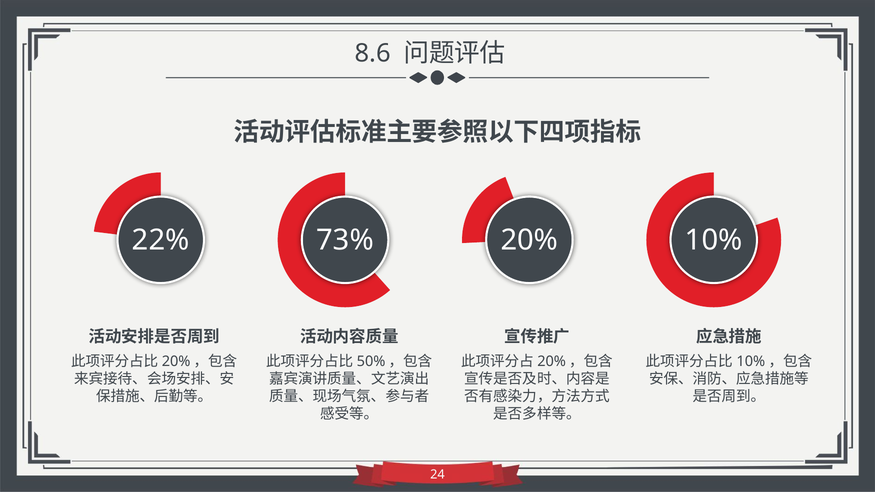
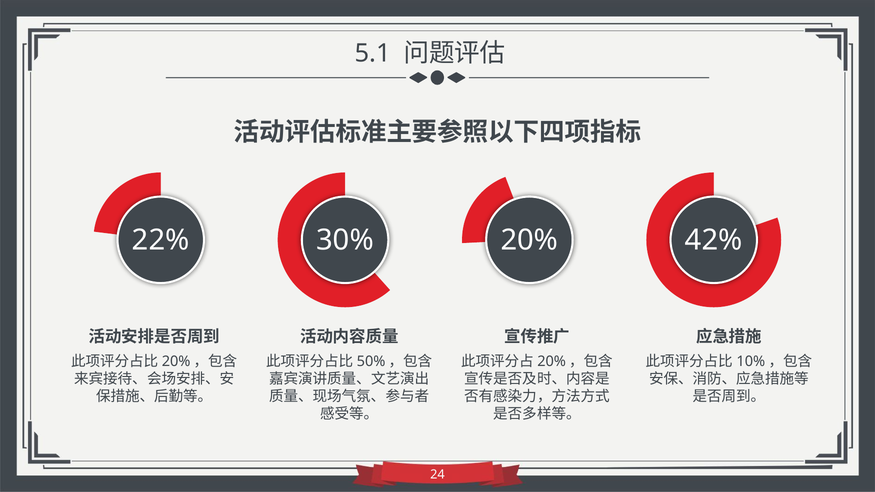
8.6: 8.6 -> 5.1
73%: 73% -> 30%
10%: 10% -> 42%
